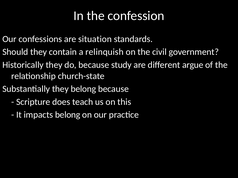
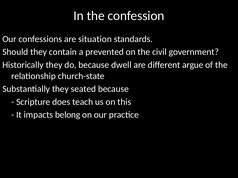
relinquish: relinquish -> prevented
study: study -> dwell
they belong: belong -> seated
